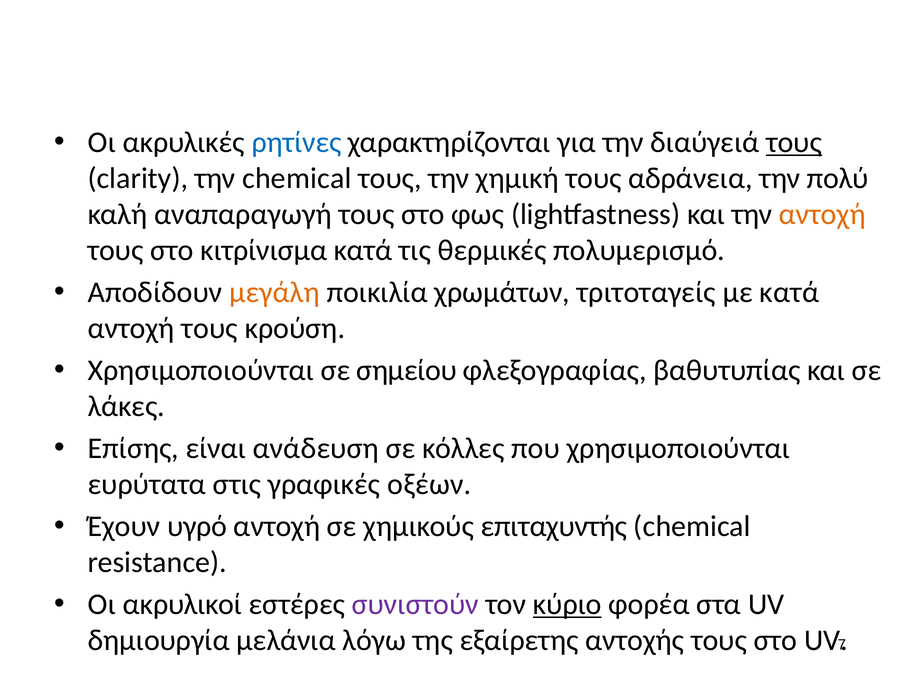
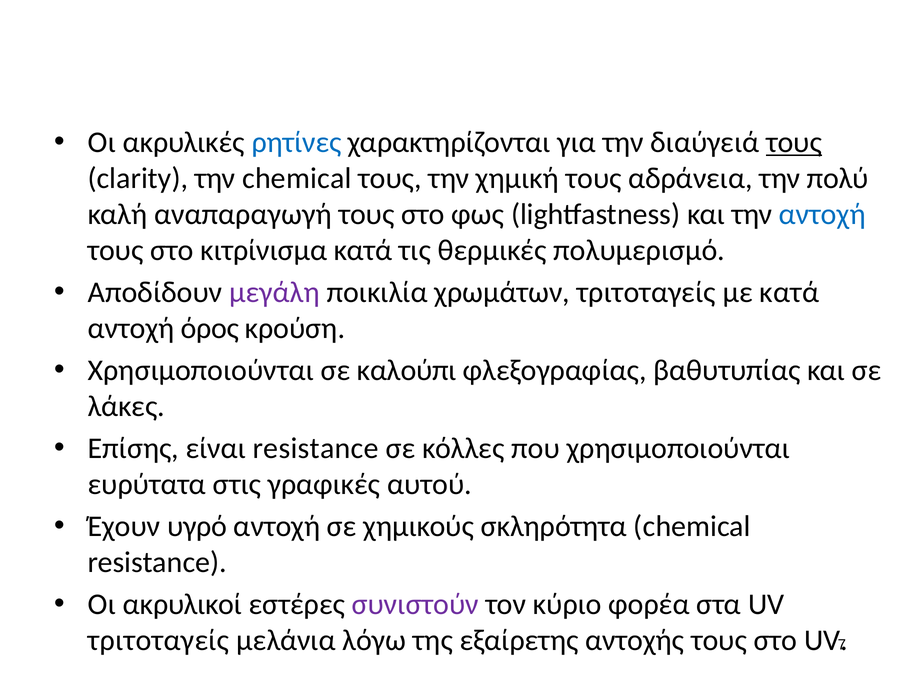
αντοχή at (822, 214) colour: orange -> blue
μεγάλη colour: orange -> purple
τους at (209, 328): τους -> όρος
σημείου: σημείου -> καλούπι
είναι ανάδευση: ανάδευση -> resistance
οξέων: οξέων -> αυτού
επιταχυντής: επιταχυντής -> σκληρότητα
κύριο underline: present -> none
δημιουργία at (159, 640): δημιουργία -> τριτοταγείς
